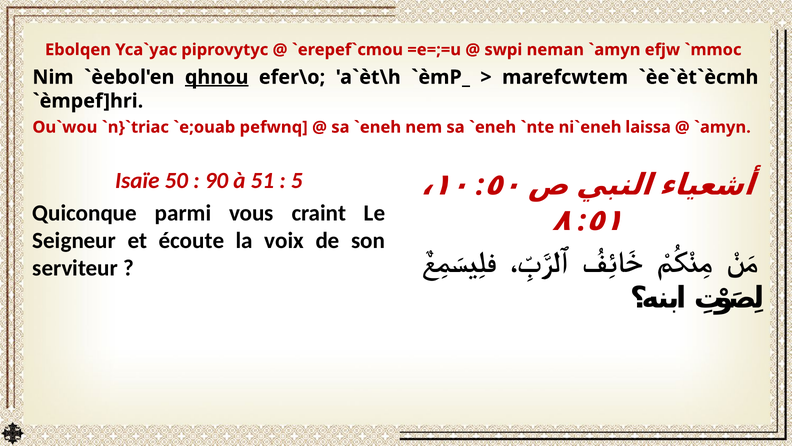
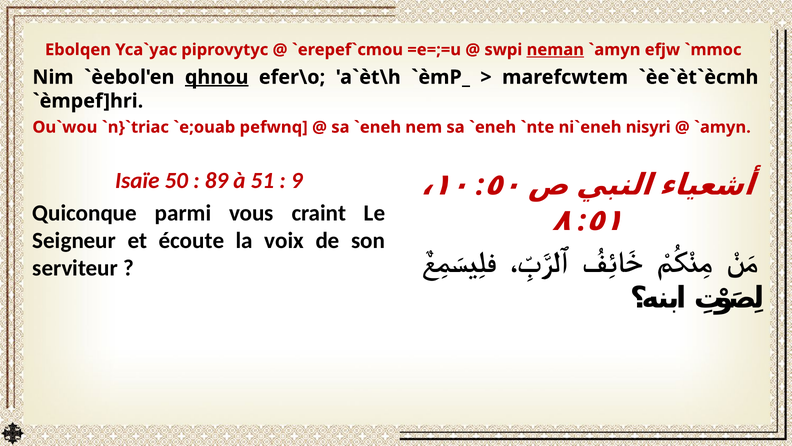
neman underline: none -> present
laissa: laissa -> nisyri
90: 90 -> 89
5: 5 -> 9
